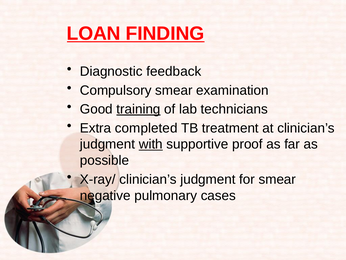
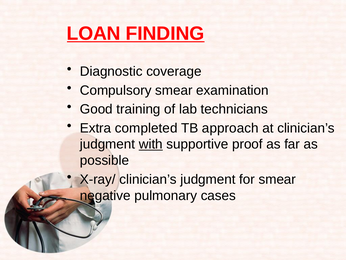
feedback: feedback -> coverage
training underline: present -> none
treatment: treatment -> approach
